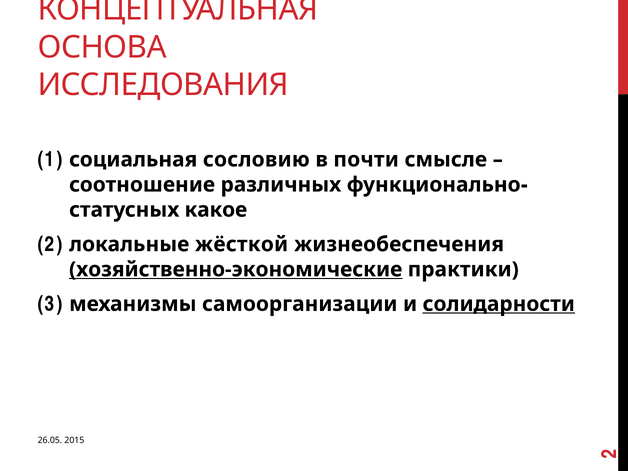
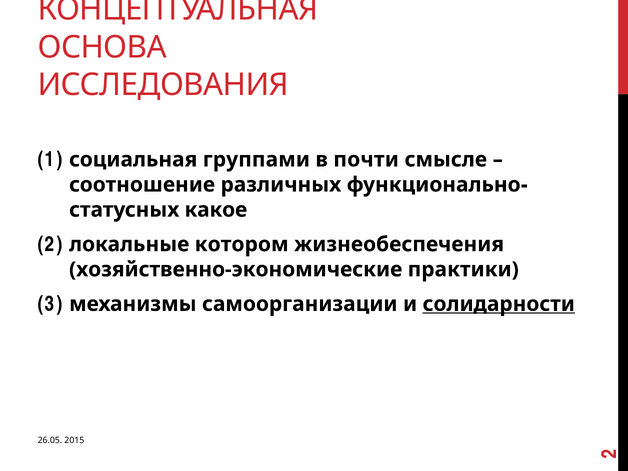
сословию: сословию -> группами
жёсткой: жёсткой -> котором
хозяйственно-экономические underline: present -> none
